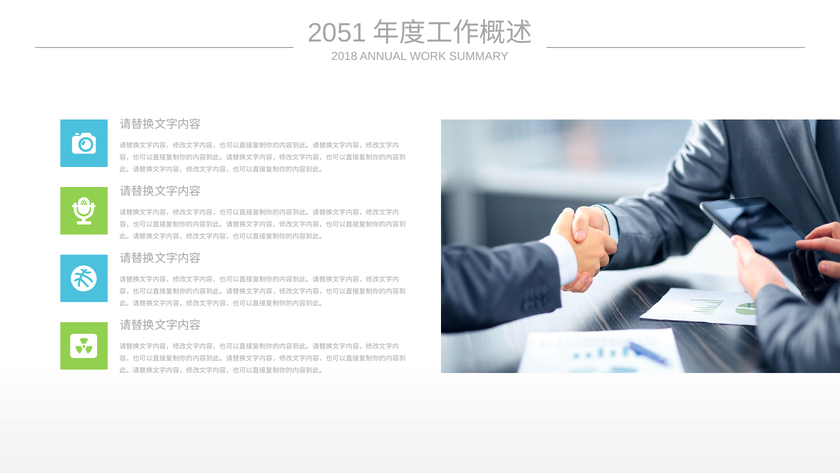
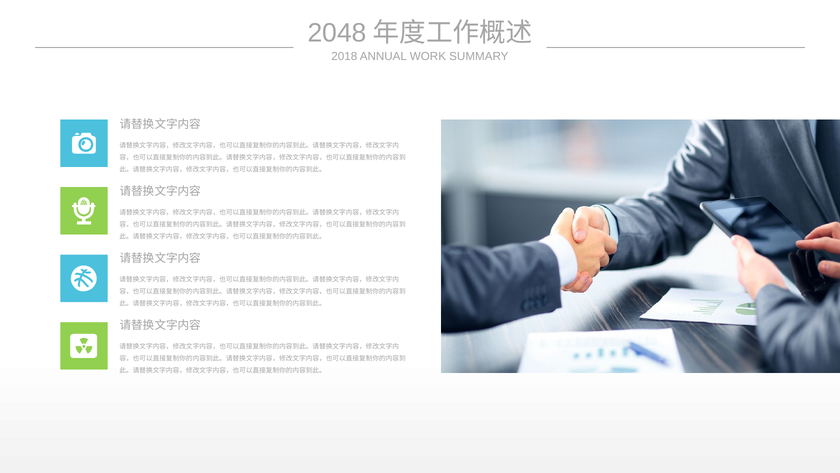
2051: 2051 -> 2048
